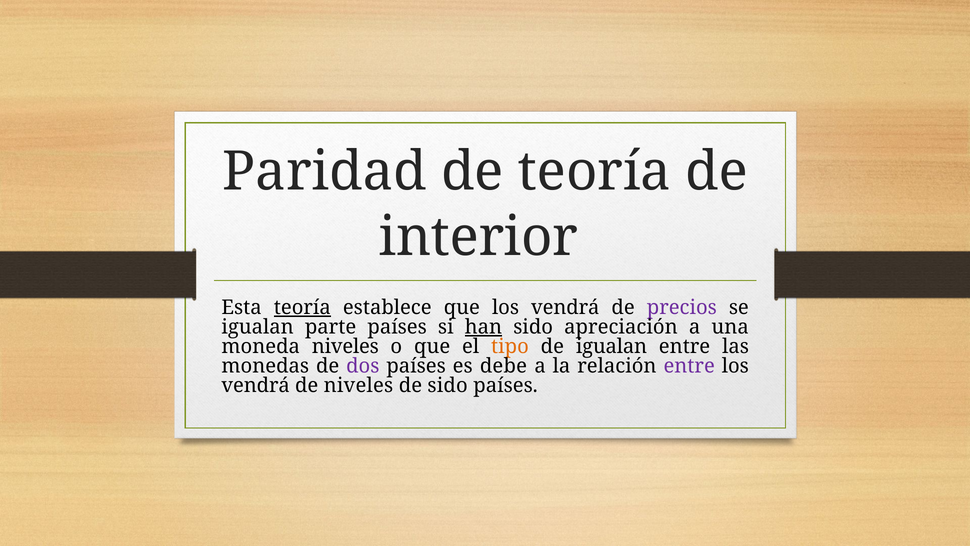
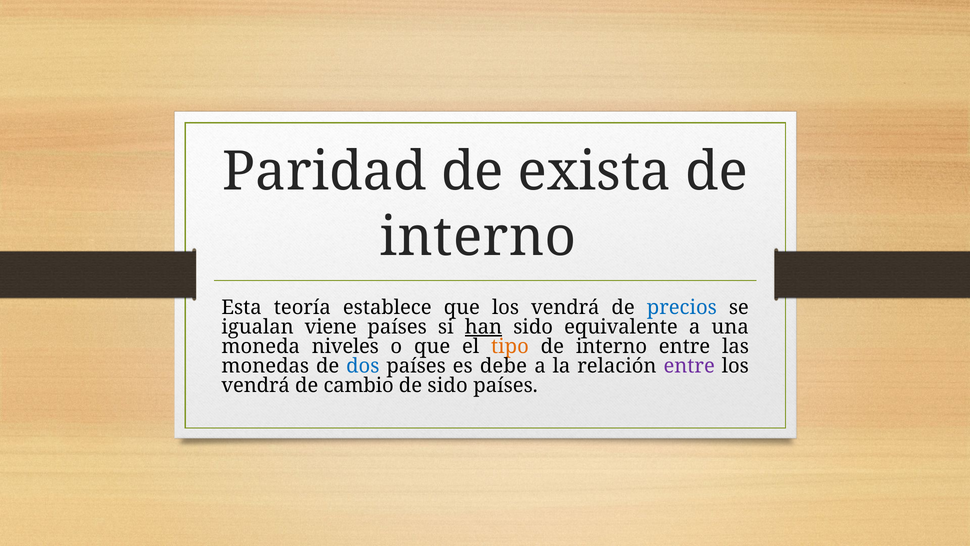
de teoría: teoría -> exista
interior at (478, 237): interior -> interno
teoría at (302, 307) underline: present -> none
precios colour: purple -> blue
parte: parte -> viene
apreciación: apreciación -> equivalente
igualan at (612, 346): igualan -> interno
dos colour: purple -> blue
de niveles: niveles -> cambio
